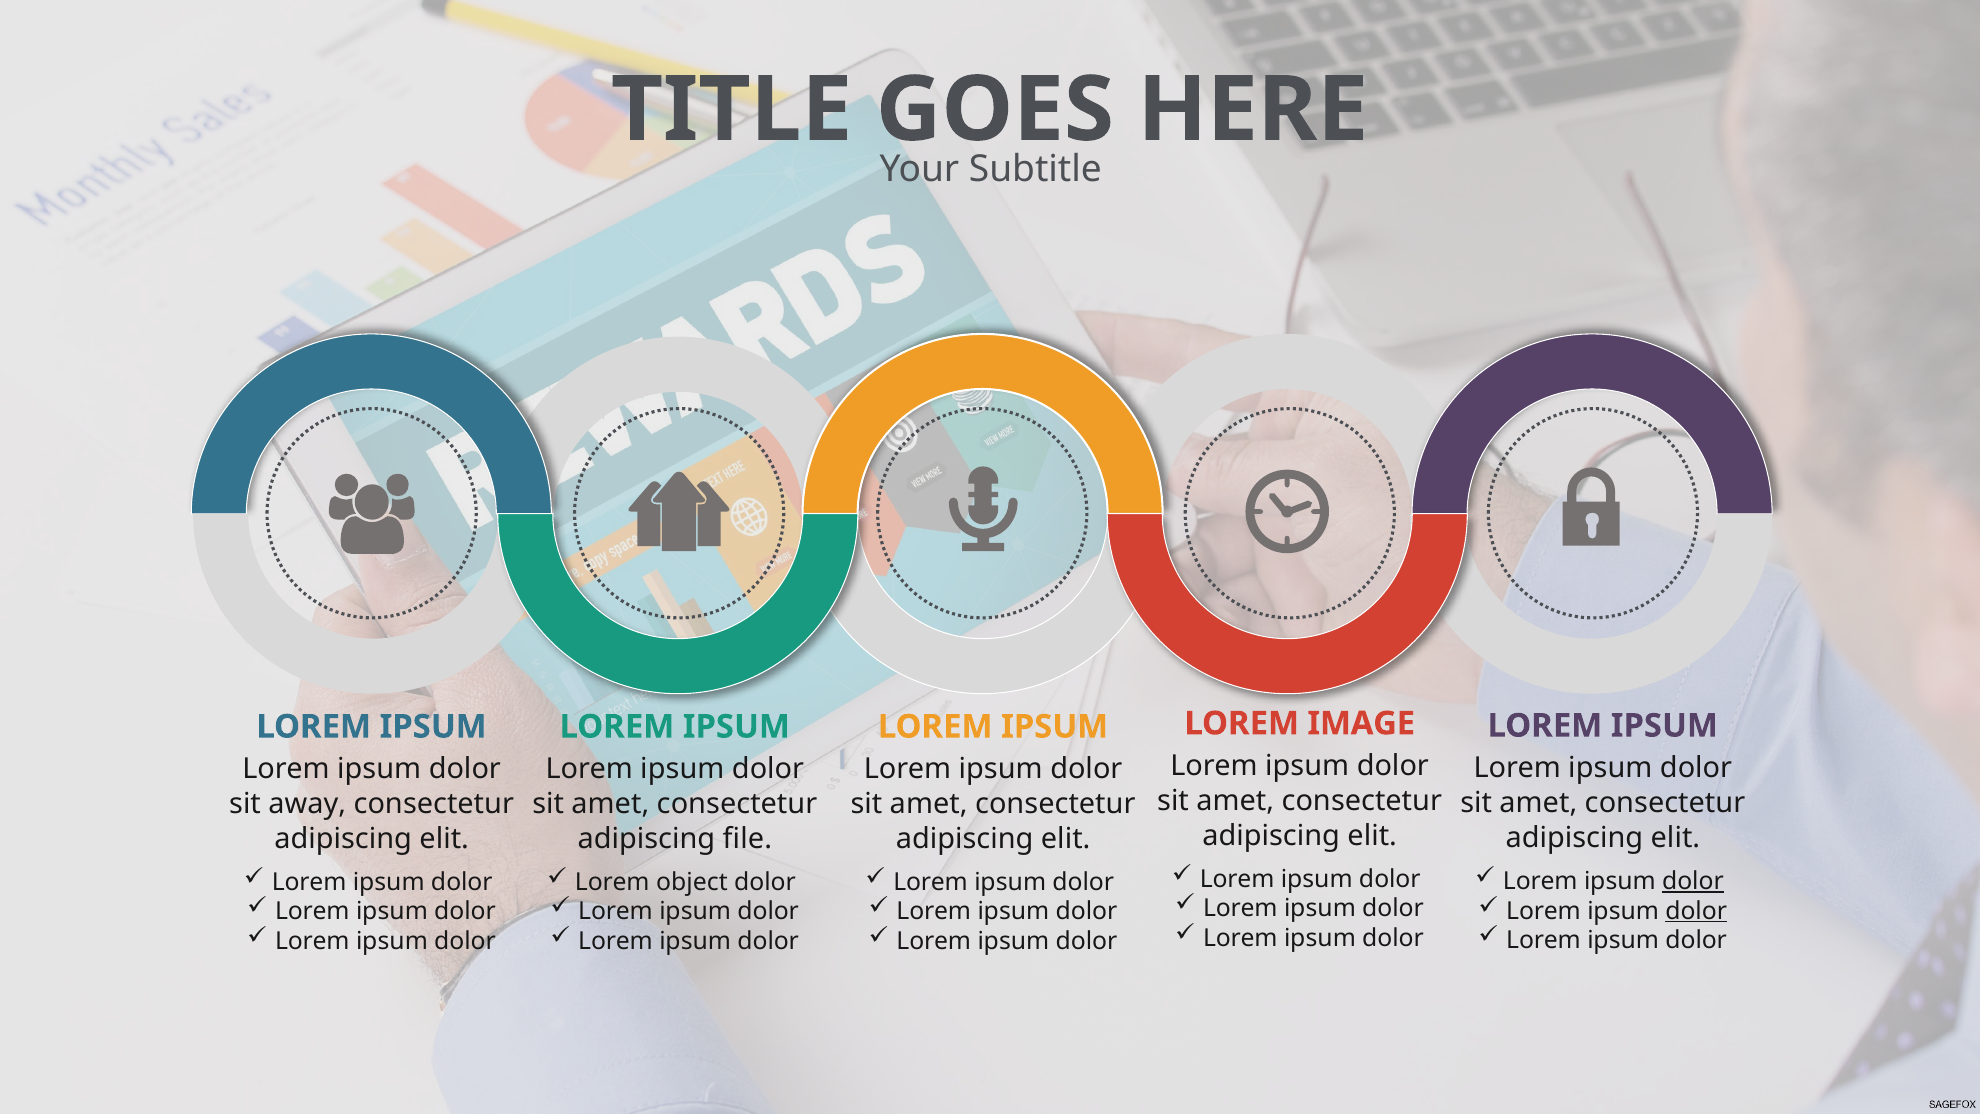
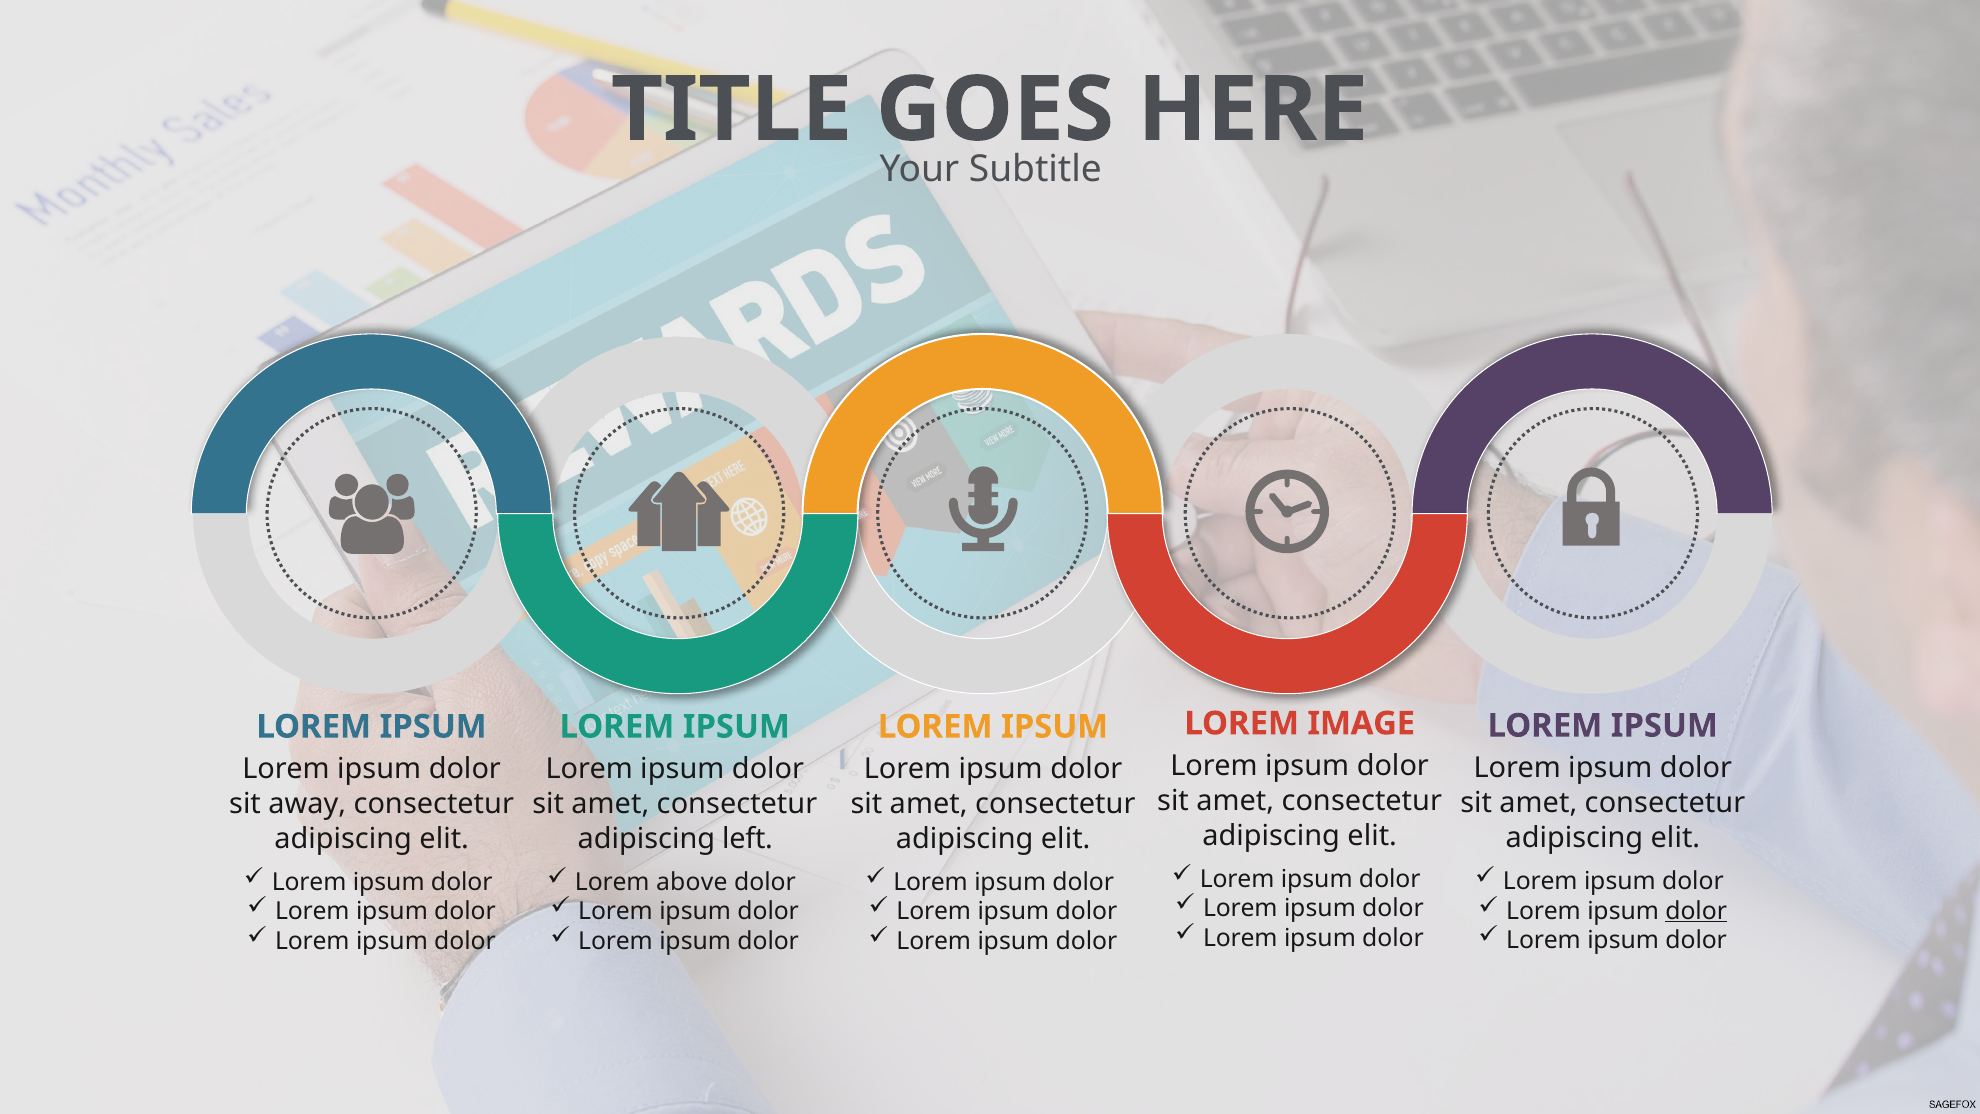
file: file -> left
dolor at (1693, 881) underline: present -> none
object: object -> above
